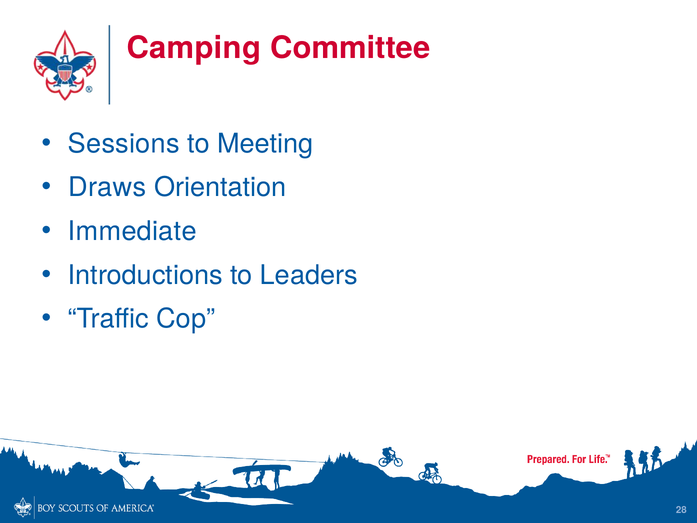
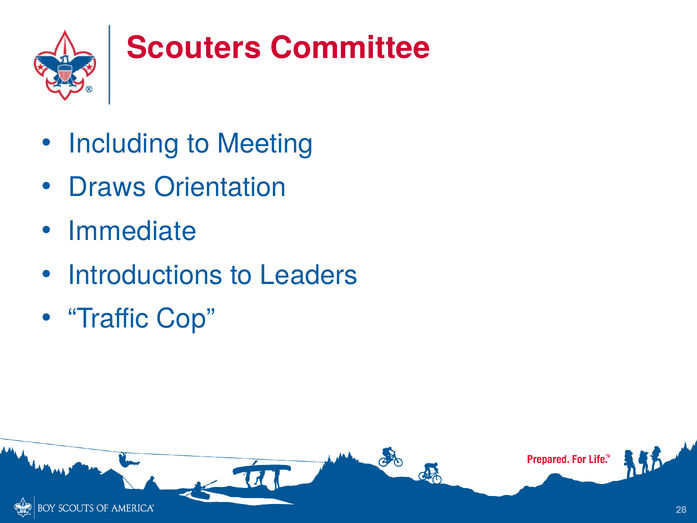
Camping: Camping -> Scouters
Sessions: Sessions -> Including
